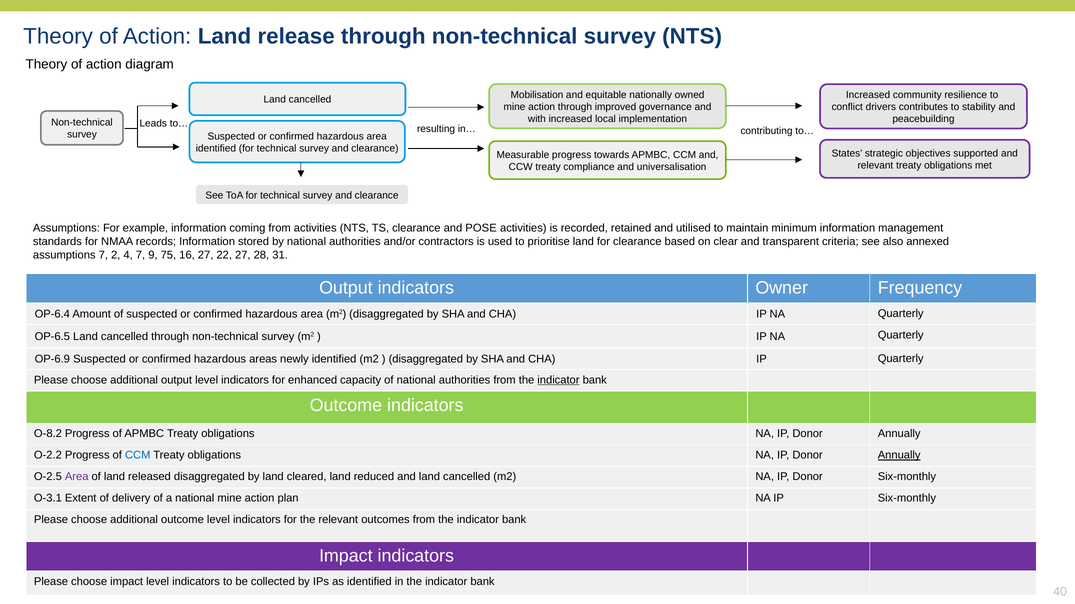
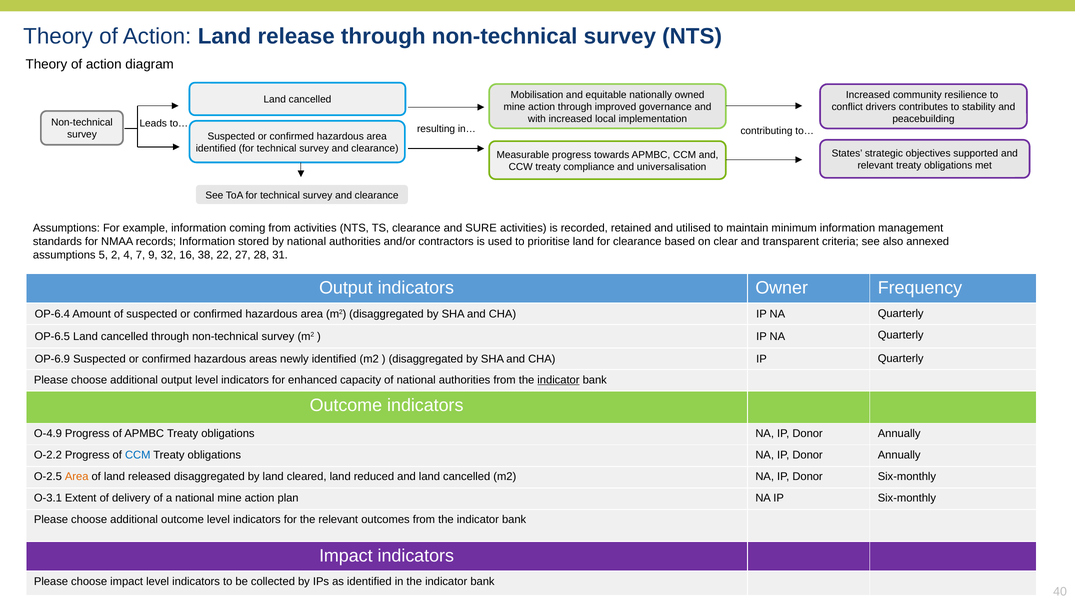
POSE: POSE -> SURE
assumptions 7: 7 -> 5
75: 75 -> 32
16 27: 27 -> 38
O-8.2: O-8.2 -> O-4.9
Annually at (899, 456) underline: present -> none
Area at (77, 477) colour: purple -> orange
